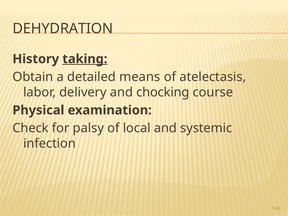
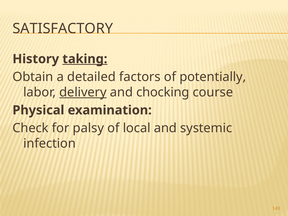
DEHYDRATION: DEHYDRATION -> SATISFACTORY
means: means -> factors
atelectasis: atelectasis -> potentially
delivery underline: none -> present
